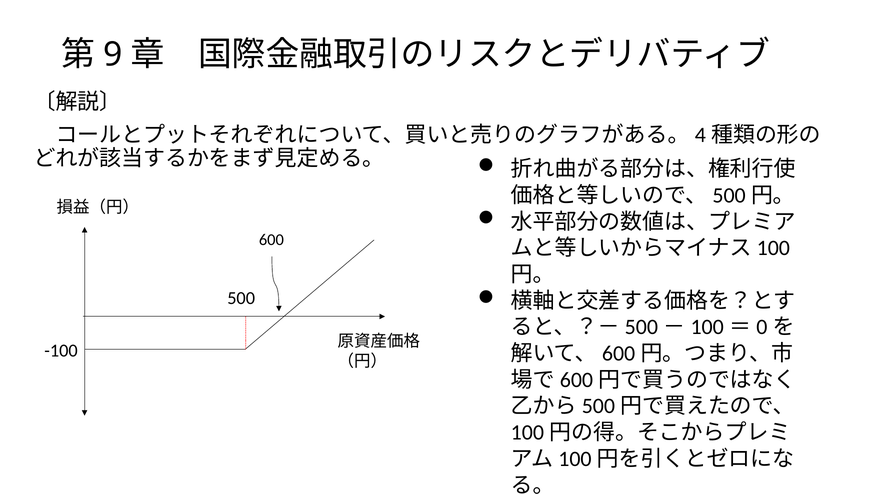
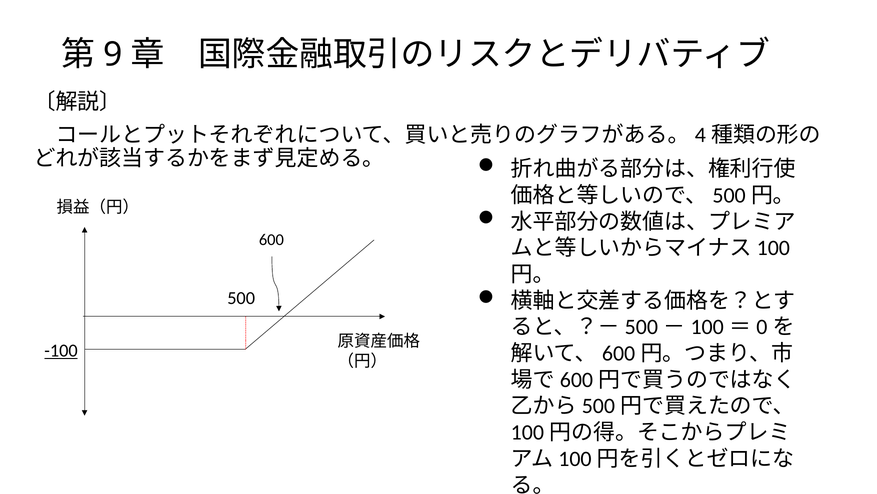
-100 underline: none -> present
